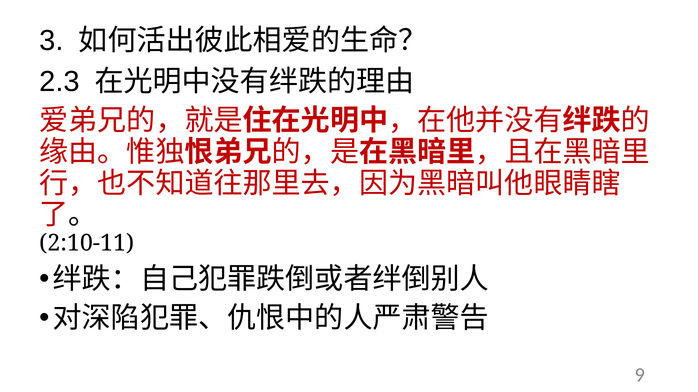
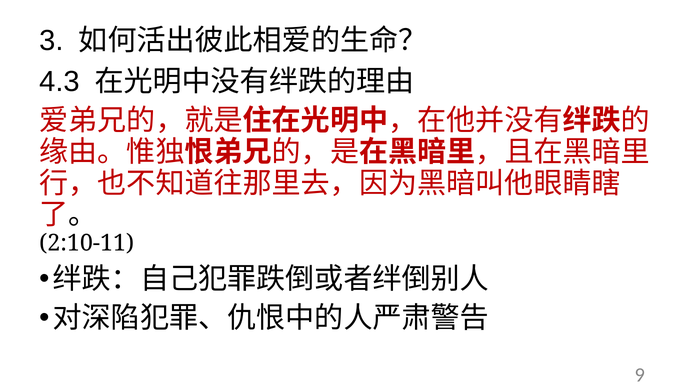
2.3: 2.3 -> 4.3
